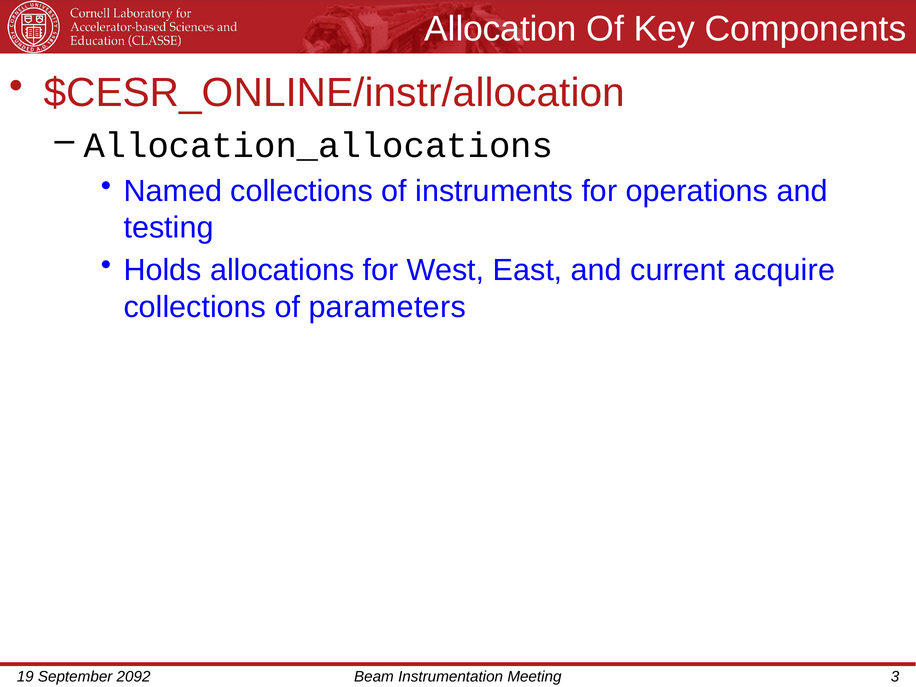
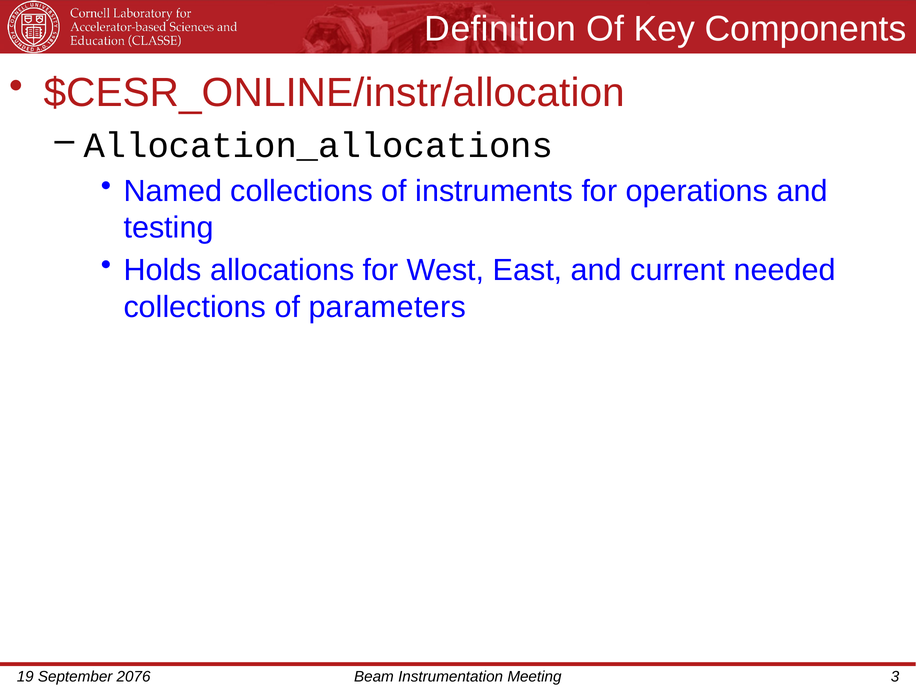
Allocation: Allocation -> Definition
acquire: acquire -> needed
2092: 2092 -> 2076
